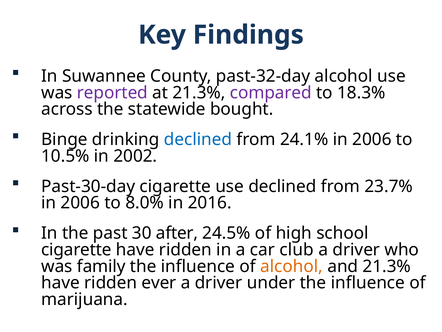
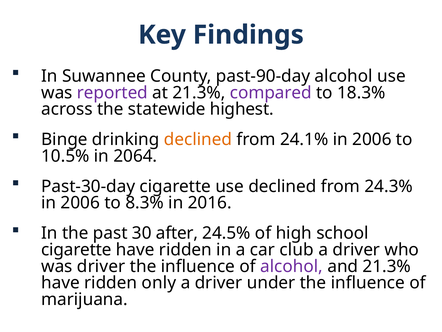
past-32-day: past-32-day -> past-90-day
bought: bought -> highest
declined at (198, 139) colour: blue -> orange
2002: 2002 -> 2064
23.7%: 23.7% -> 24.3%
8.0%: 8.0% -> 8.3%
was family: family -> driver
alcohol at (292, 266) colour: orange -> purple
ever: ever -> only
